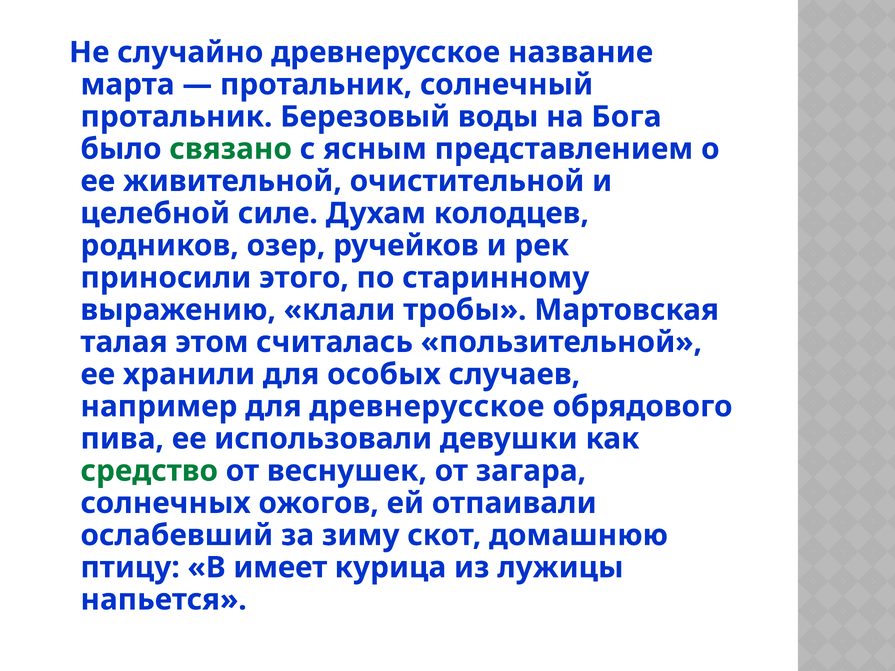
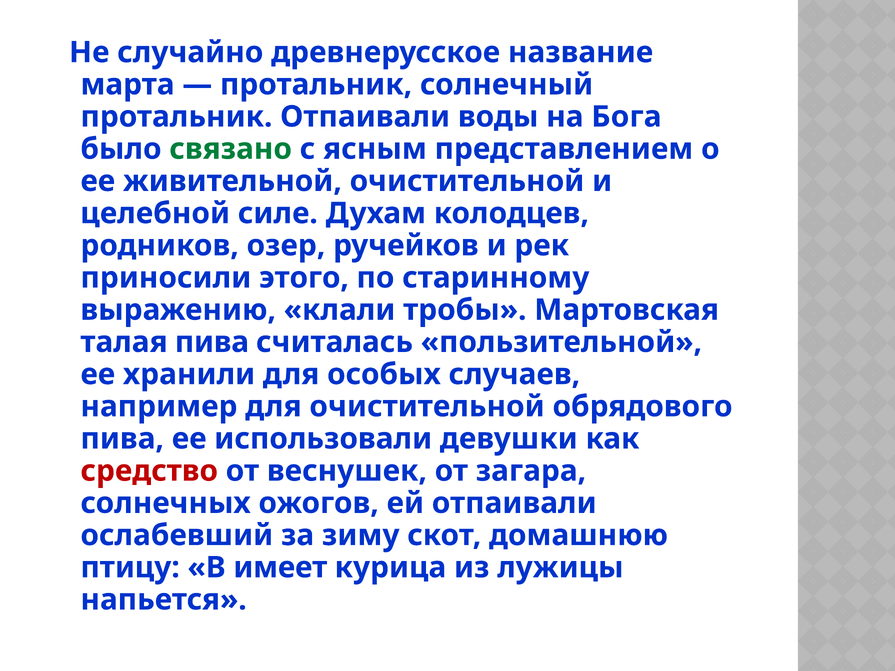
протальник Березовый: Березовый -> Отпаивали
талая этом: этом -> пива
для древнерусское: древнерусское -> очистительной
средство colour: green -> red
